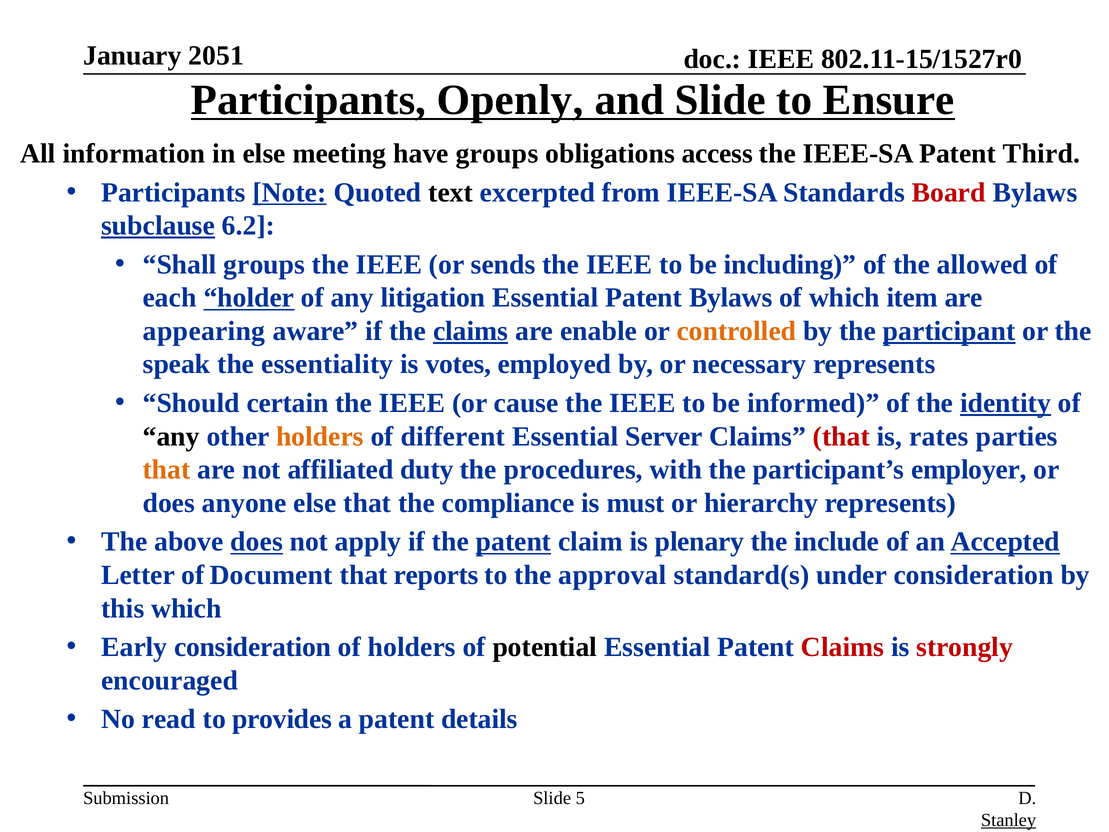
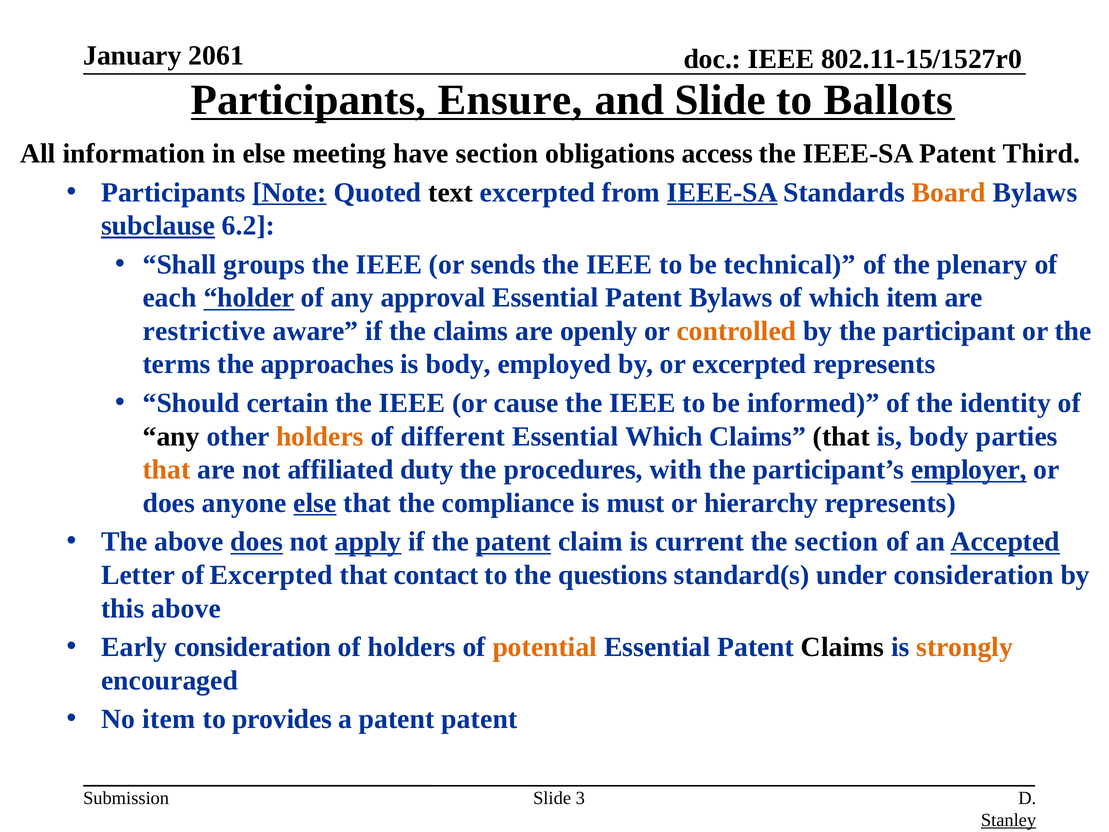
2051: 2051 -> 2061
Openly: Openly -> Ensure
Ensure: Ensure -> Ballots
have groups: groups -> section
IEEE-SA at (722, 192) underline: none -> present
Board colour: red -> orange
including: including -> technical
allowed: allowed -> plenary
litigation: litigation -> approval
appearing: appearing -> restrictive
claims at (471, 331) underline: present -> none
enable: enable -> openly
participant underline: present -> none
speak: speak -> terms
essentiality: essentiality -> approaches
votes at (458, 364): votes -> body
or necessary: necessary -> excerpted
identity underline: present -> none
Essential Server: Server -> Which
that at (841, 436) colour: red -> black
rates at (939, 436): rates -> body
employer underline: none -> present
else at (315, 503) underline: none -> present
apply underline: none -> present
plenary: plenary -> current
the include: include -> section
of Document: Document -> Excerpted
reports: reports -> contact
approval: approval -> questions
this which: which -> above
potential colour: black -> orange
Claims at (843, 647) colour: red -> black
strongly colour: red -> orange
No read: read -> item
patent details: details -> patent
5: 5 -> 3
